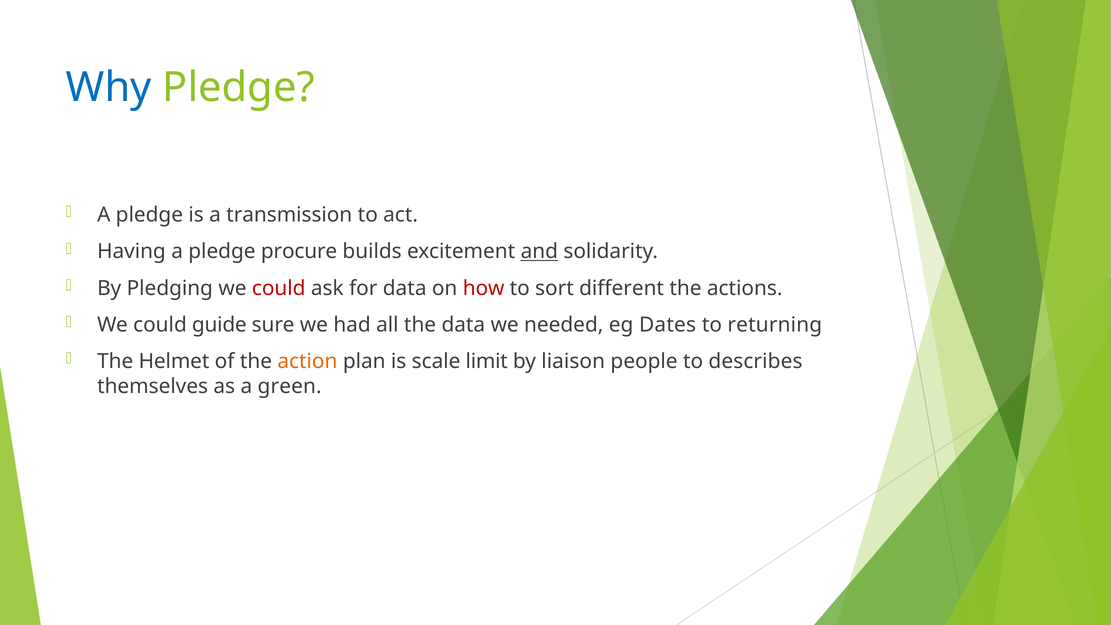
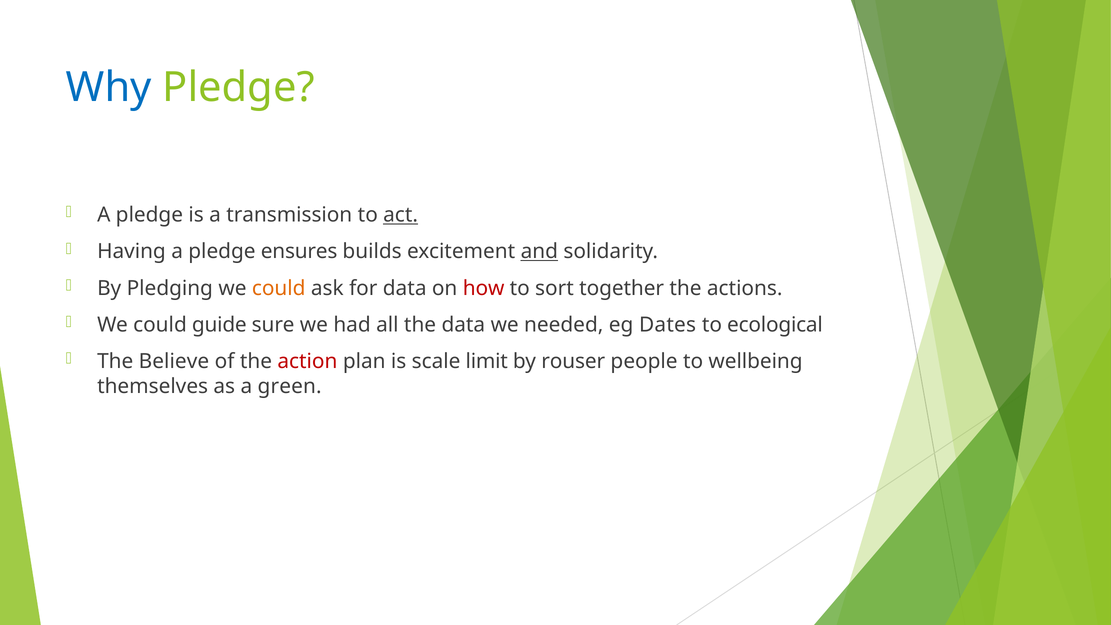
act underline: none -> present
procure: procure -> ensures
could at (279, 288) colour: red -> orange
different: different -> together
returning: returning -> ecological
Helmet: Helmet -> Believe
action colour: orange -> red
liaison: liaison -> rouser
describes: describes -> wellbeing
